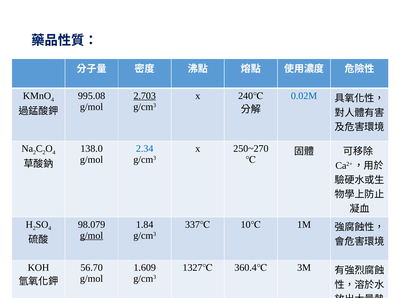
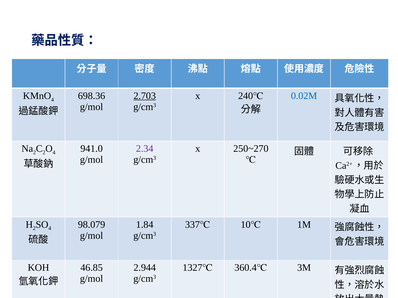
995.08: 995.08 -> 698.36
138.0: 138.0 -> 941.0
2.34 colour: blue -> purple
g/mol at (92, 236) underline: present -> none
56.70: 56.70 -> 46.85
1.609: 1.609 -> 2.944
